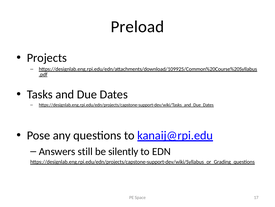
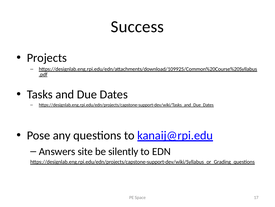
Preload: Preload -> Success
still: still -> site
